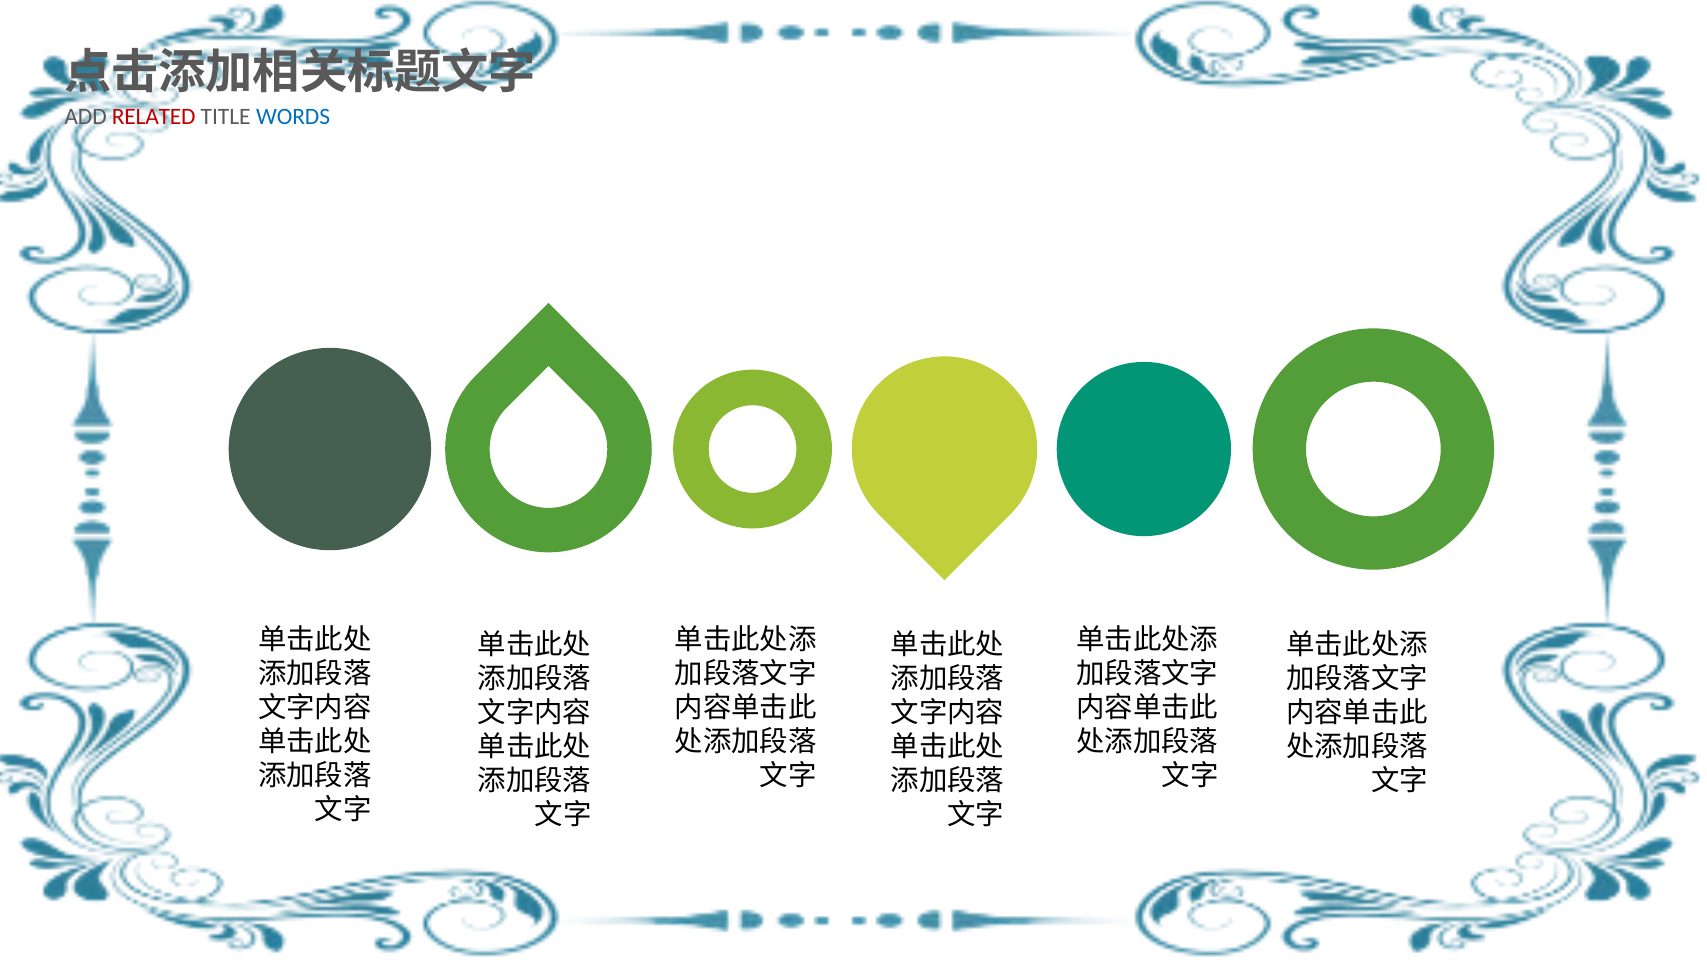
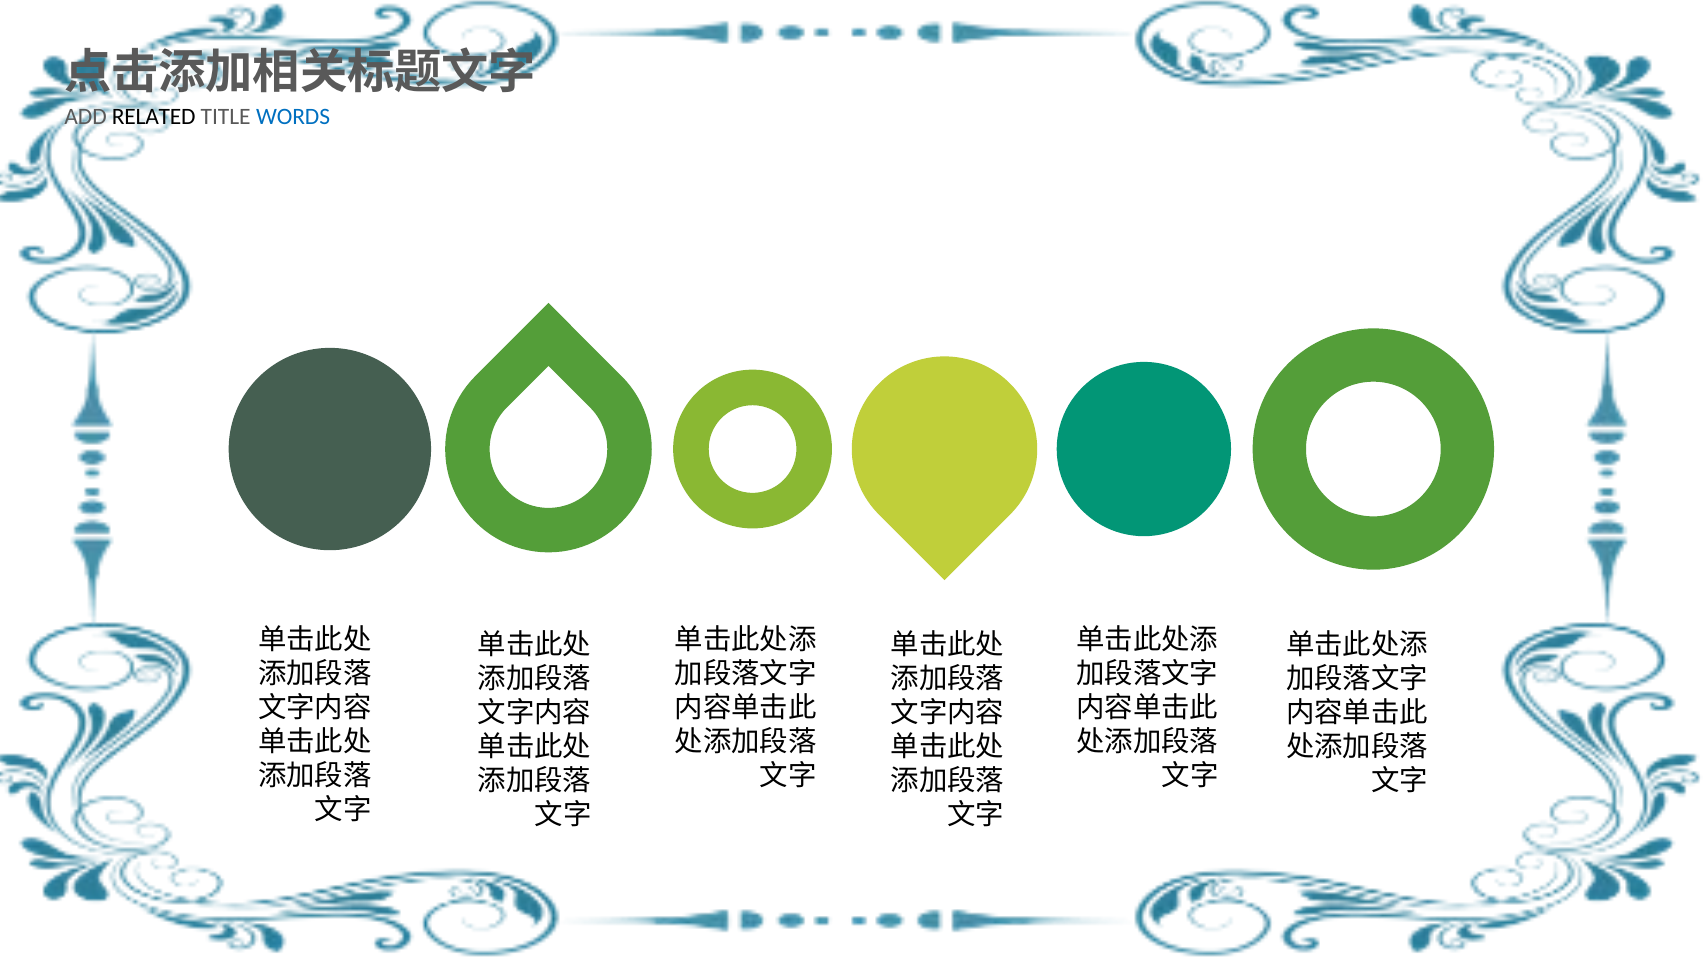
RELATED colour: red -> black
